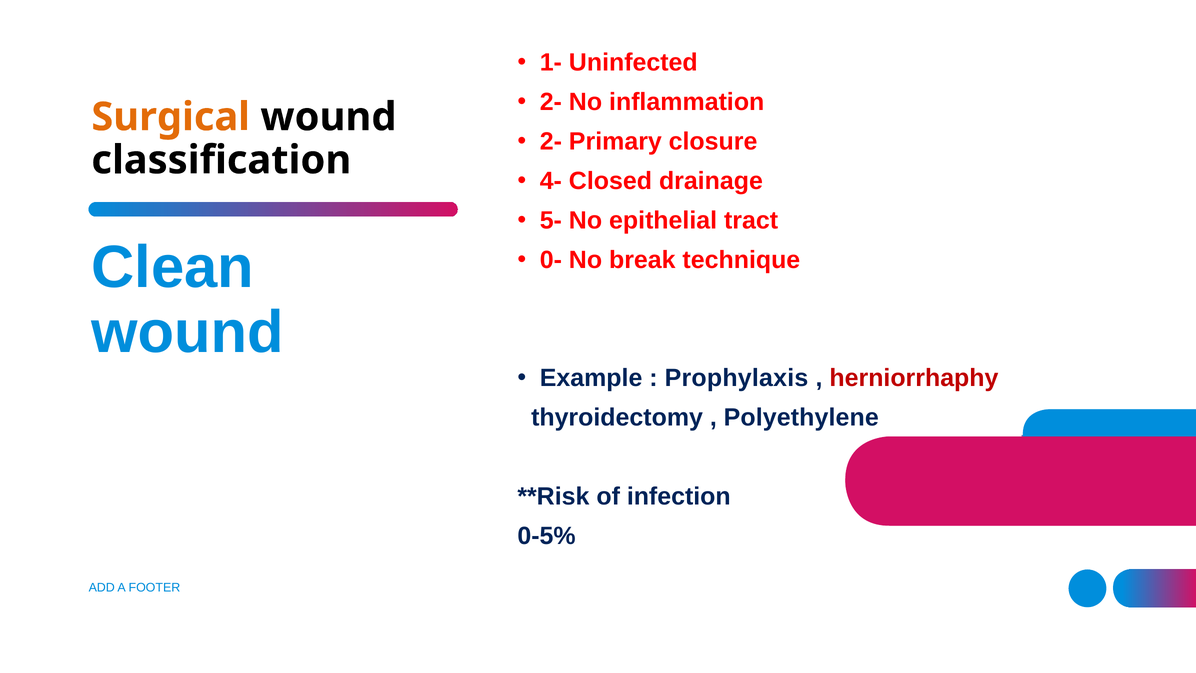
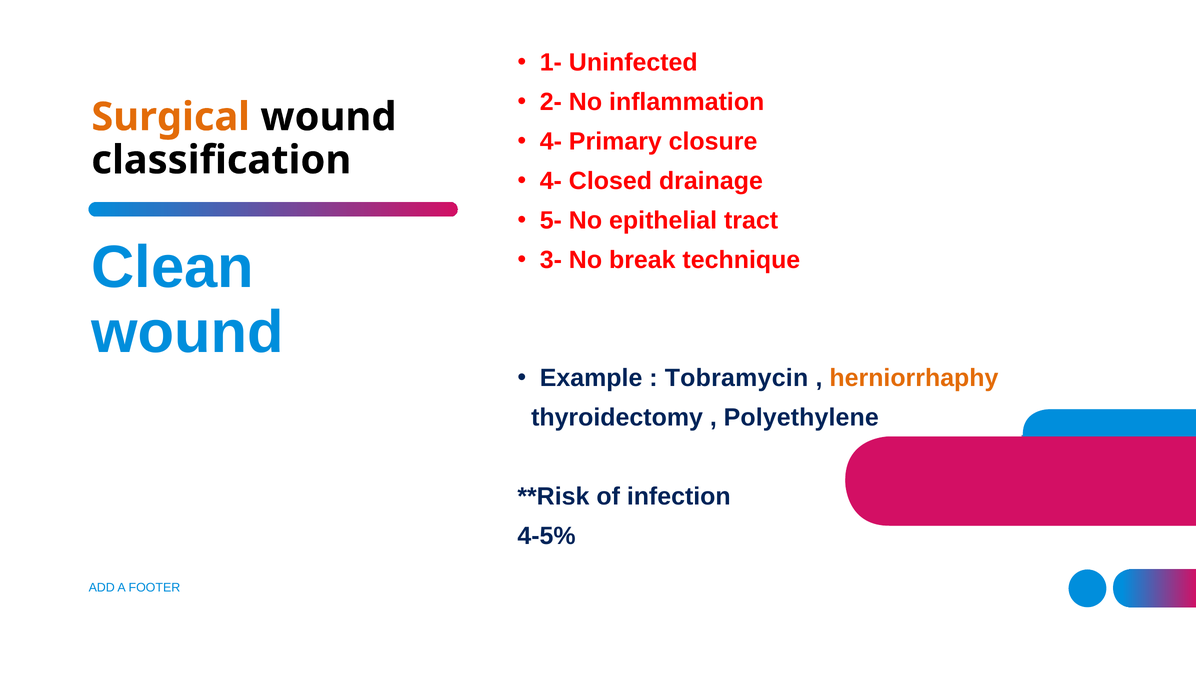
2- at (551, 142): 2- -> 4-
0-: 0- -> 3-
Prophylaxis: Prophylaxis -> Tobramycin
herniorrhaphy colour: red -> orange
0-5%: 0-5% -> 4-5%
